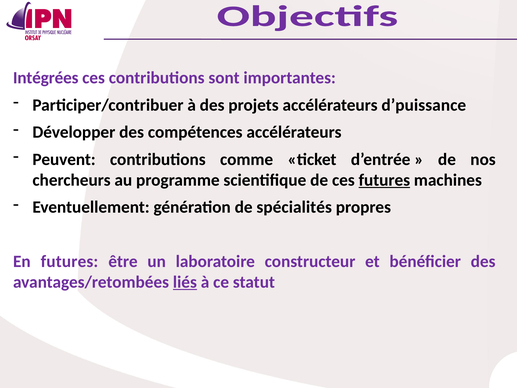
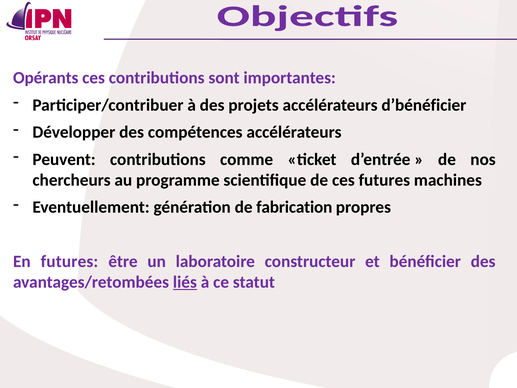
Intégrées: Intégrées -> Opérants
d’puissance: d’puissance -> d’bénéficier
futures at (384, 180) underline: present -> none
spécialités: spécialités -> fabrication
